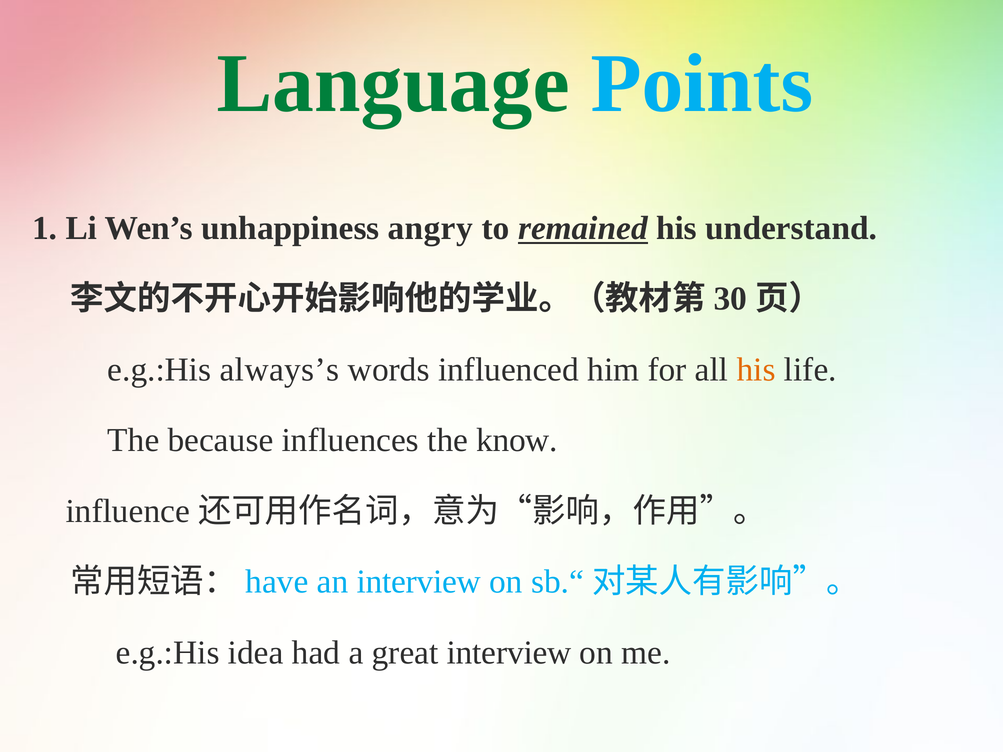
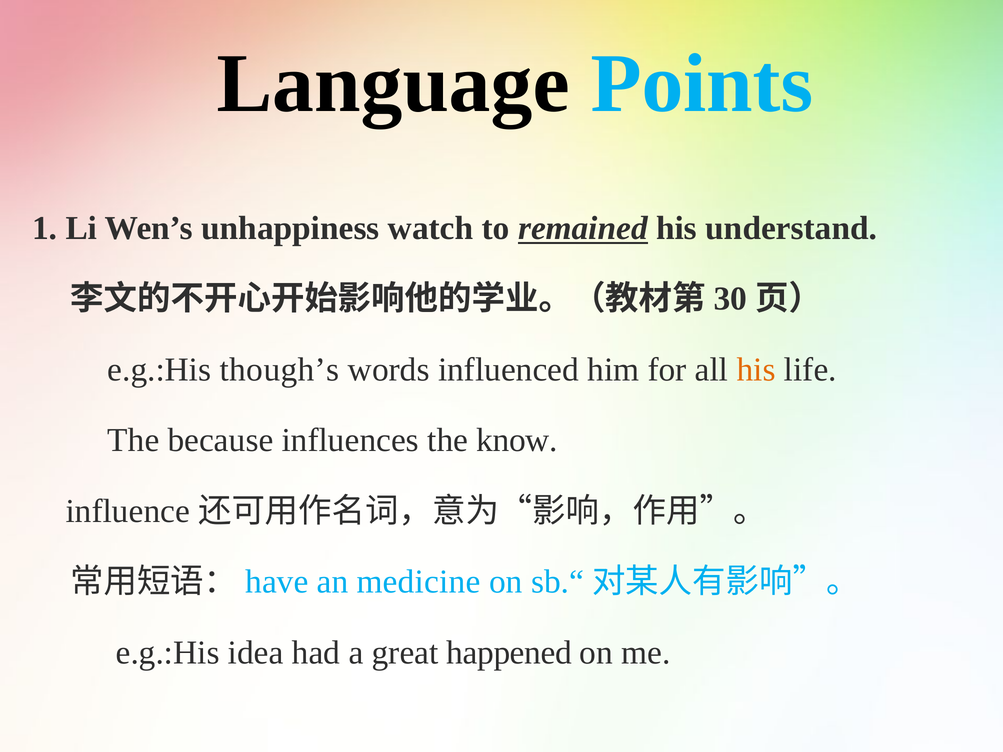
Language colour: green -> black
angry: angry -> watch
always’s: always’s -> though’s
an interview: interview -> medicine
great interview: interview -> happened
